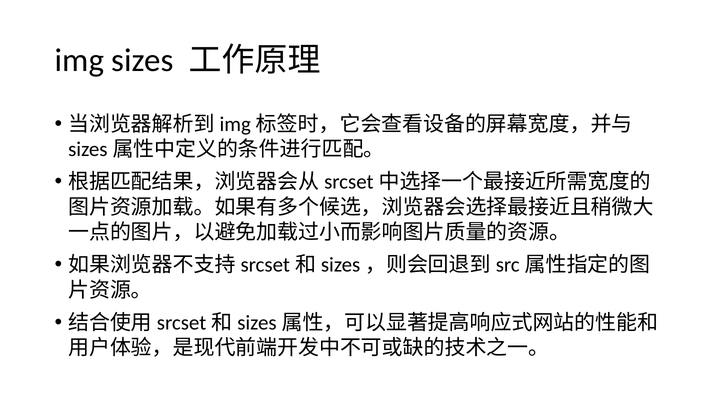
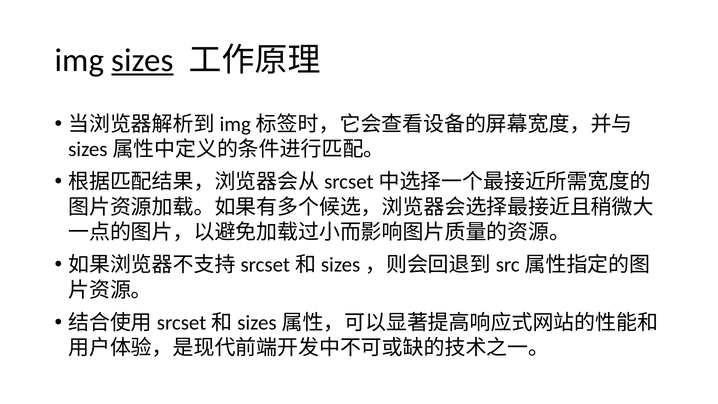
sizes underline: none -> present
